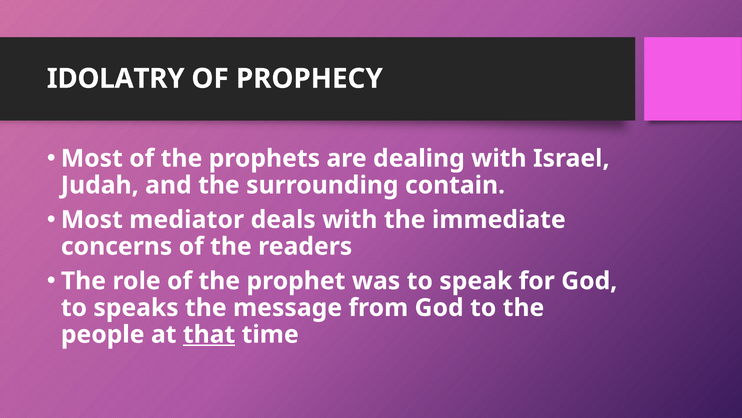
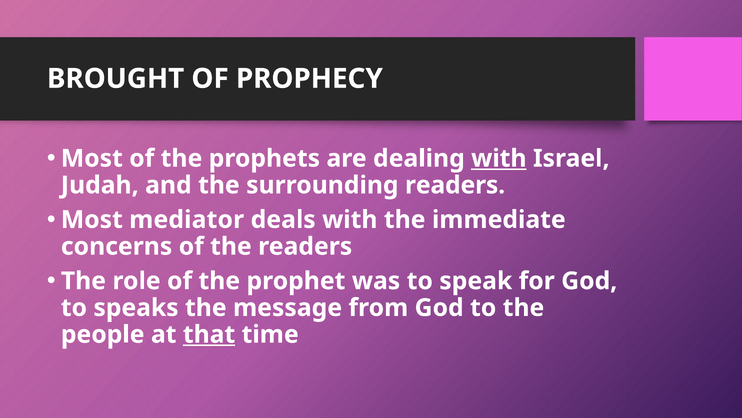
IDOLATRY: IDOLATRY -> BROUGHT
with at (499, 158) underline: none -> present
surrounding contain: contain -> readers
